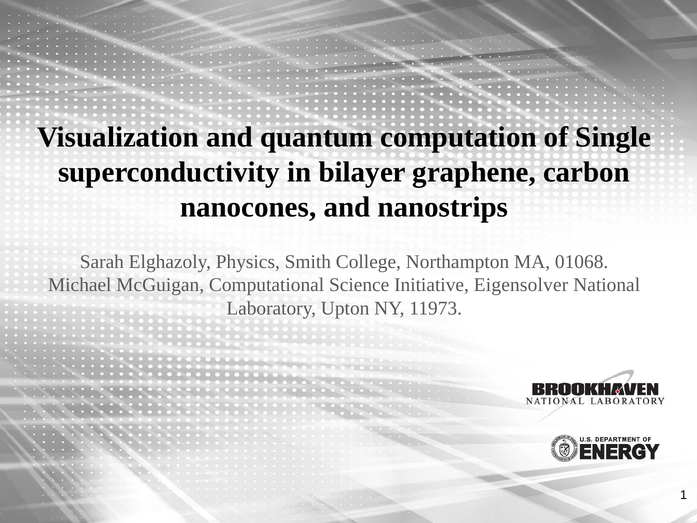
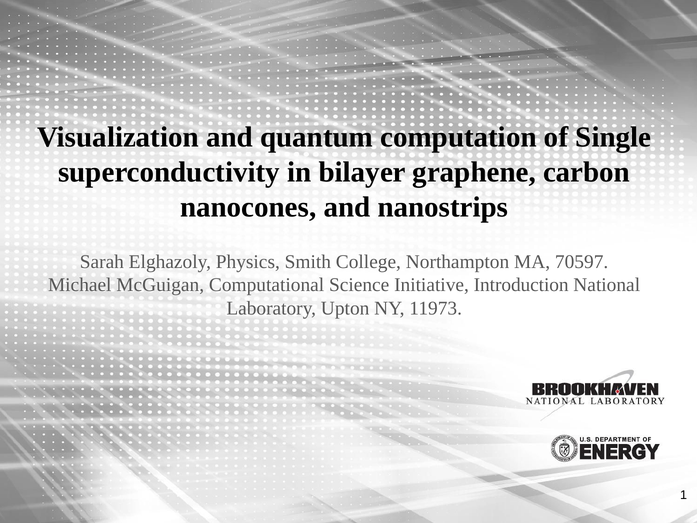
01068: 01068 -> 70597
Eigensolver: Eigensolver -> Introduction
